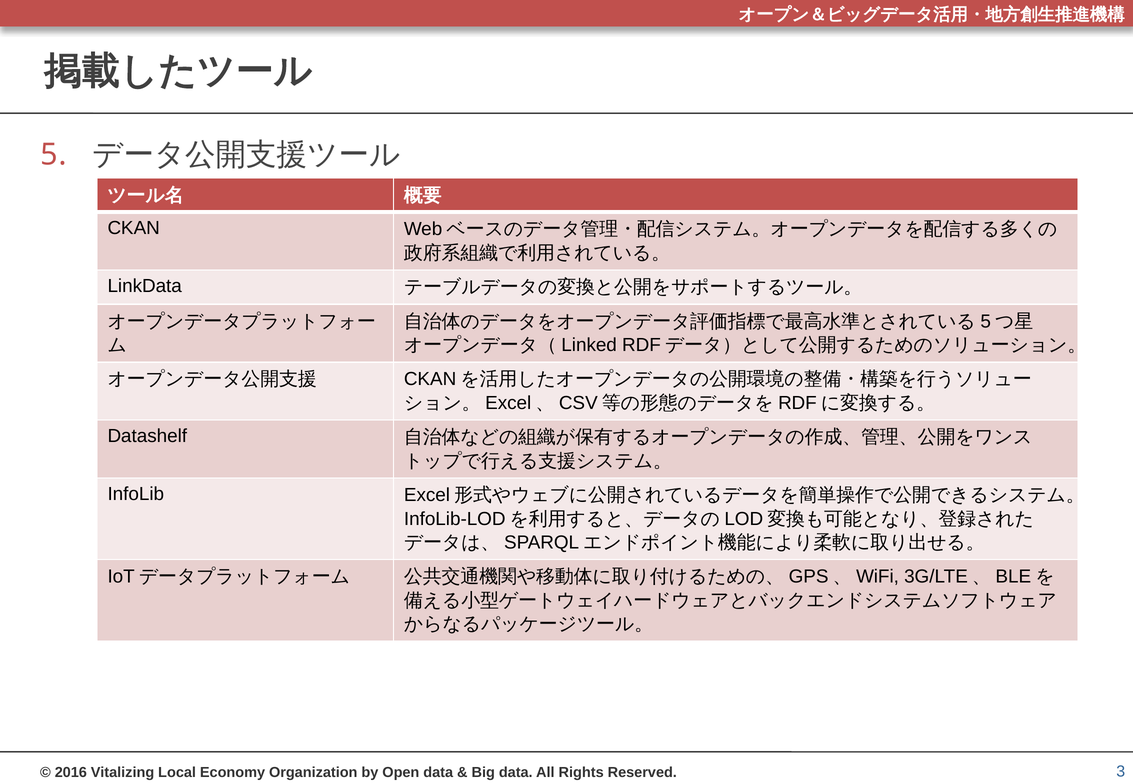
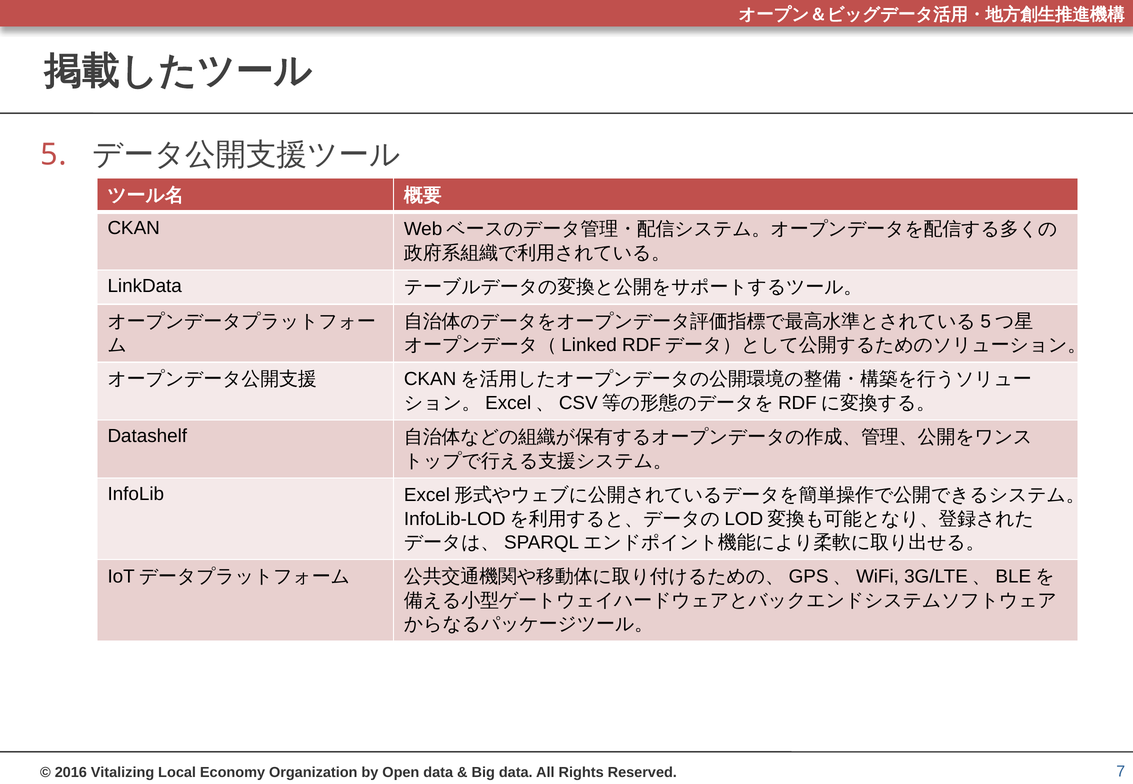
3: 3 -> 7
